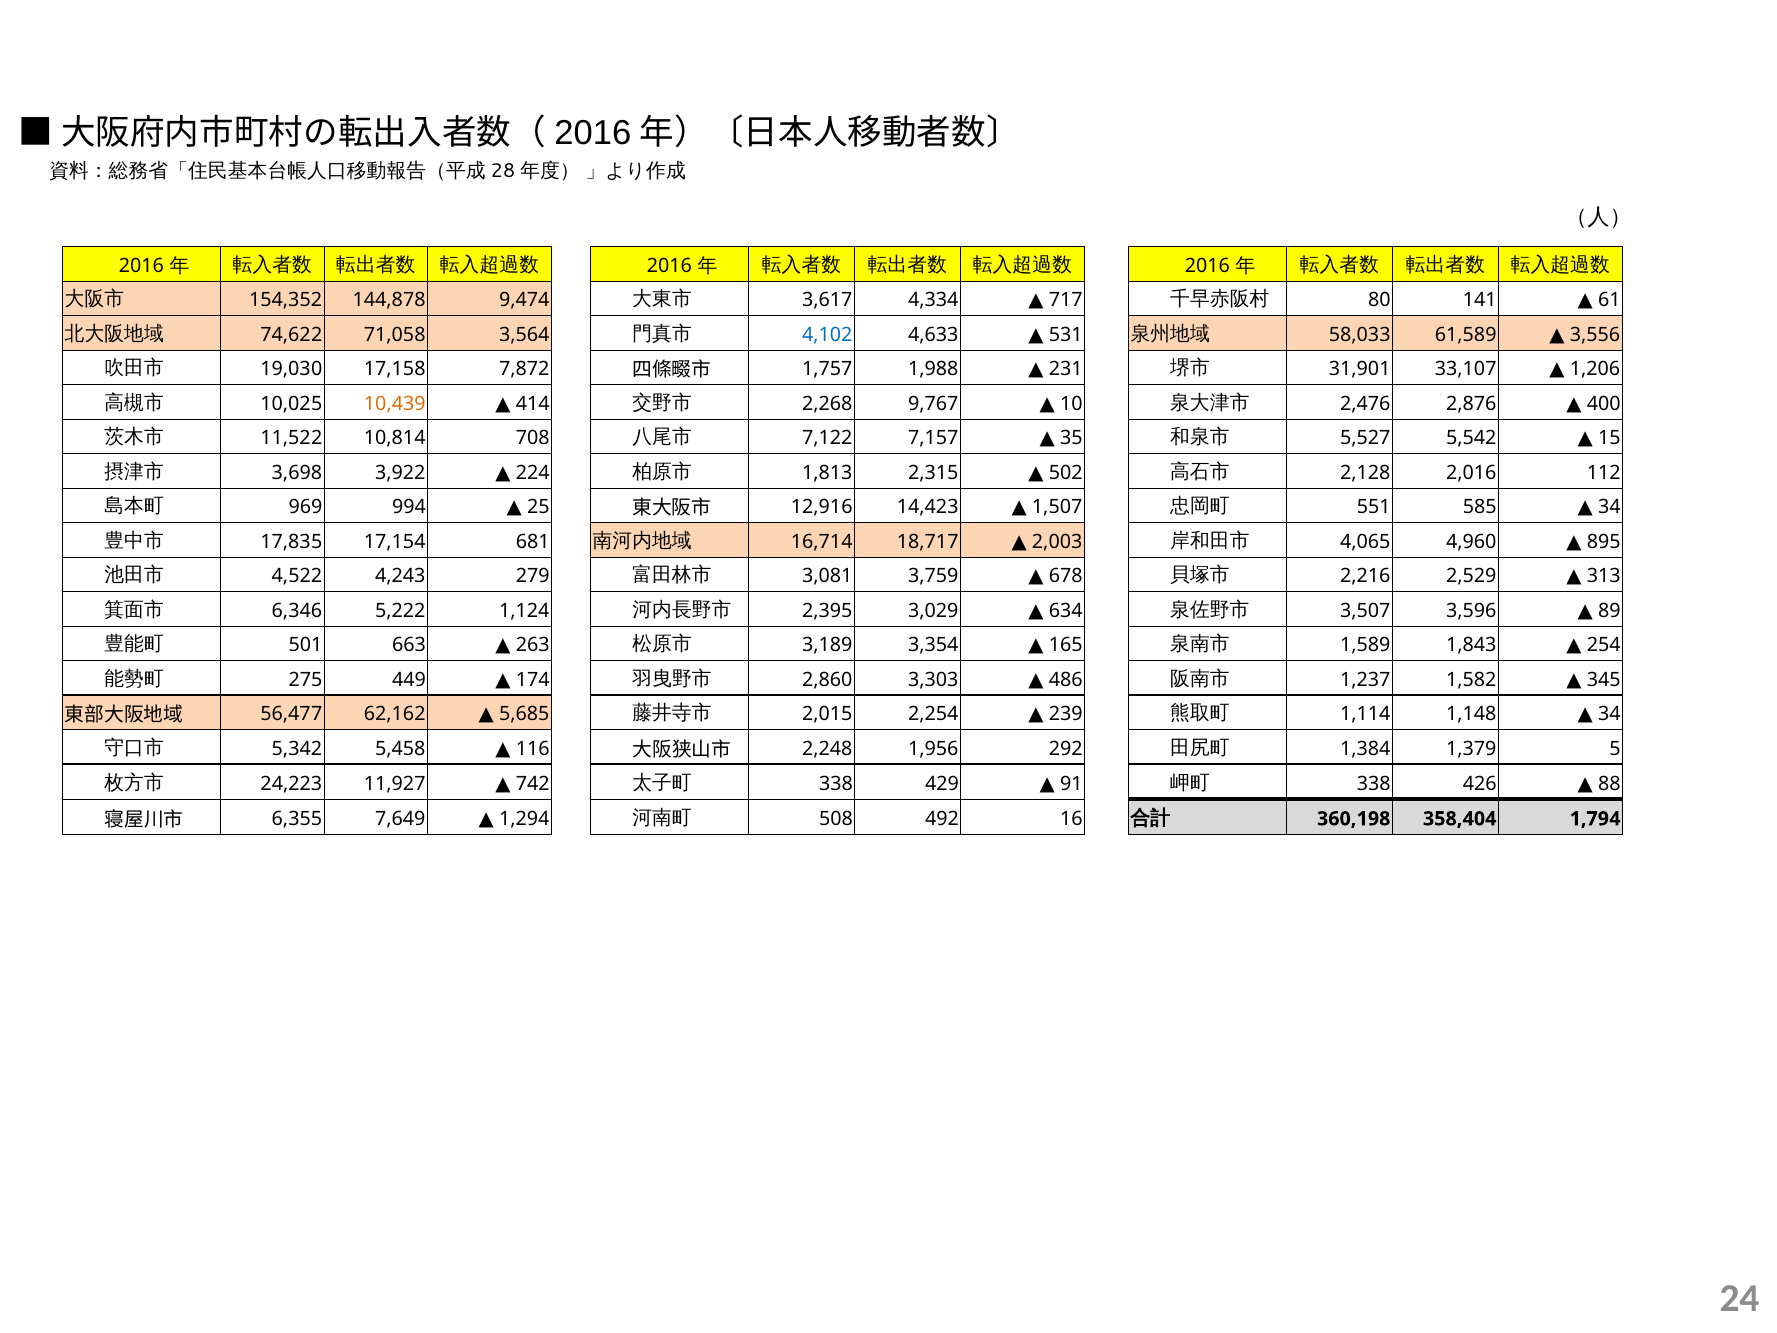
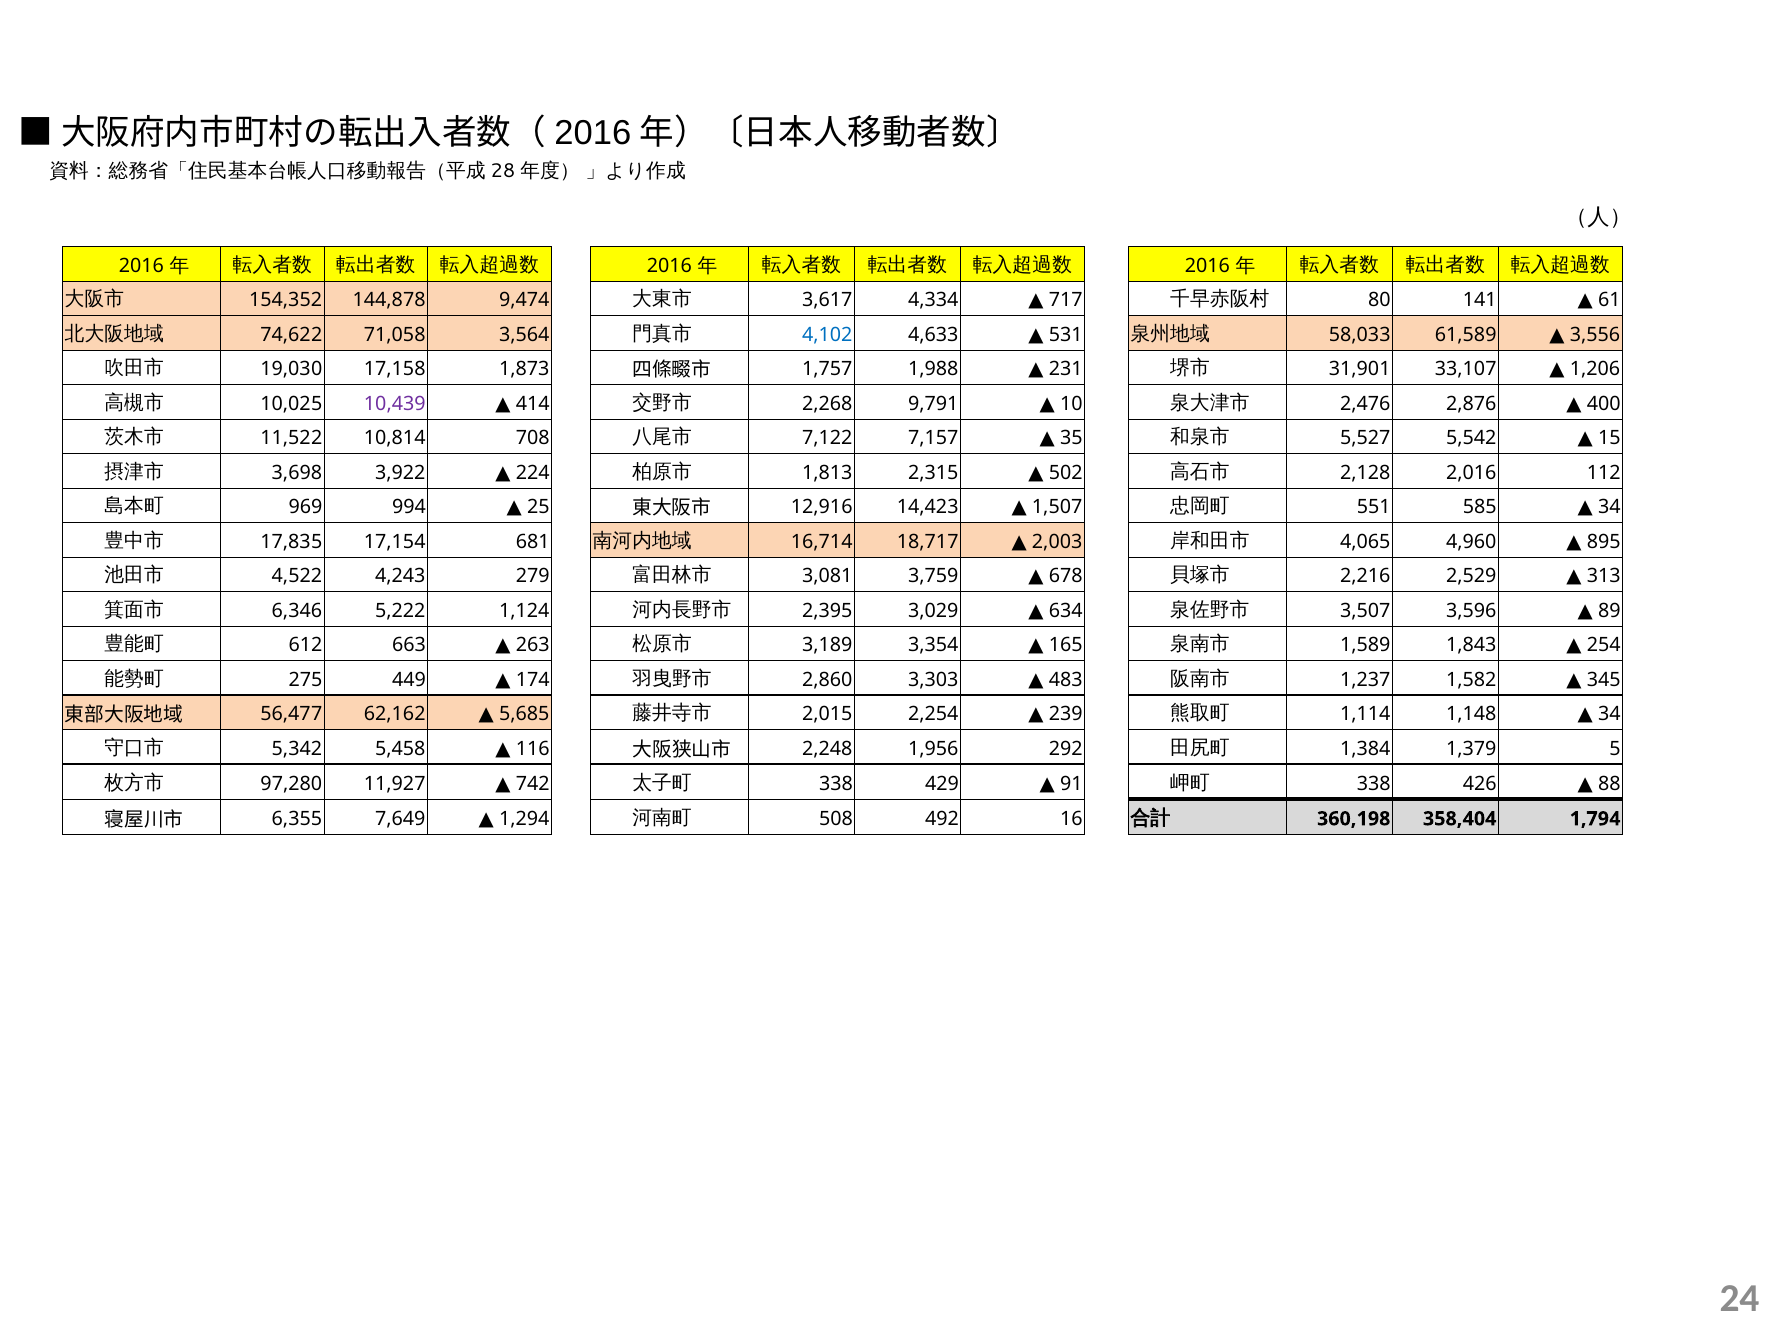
7,872: 7,872 -> 1,873
10,439 colour: orange -> purple
9,767: 9,767 -> 9,791
501: 501 -> 612
486: 486 -> 483
24,223: 24,223 -> 97,280
